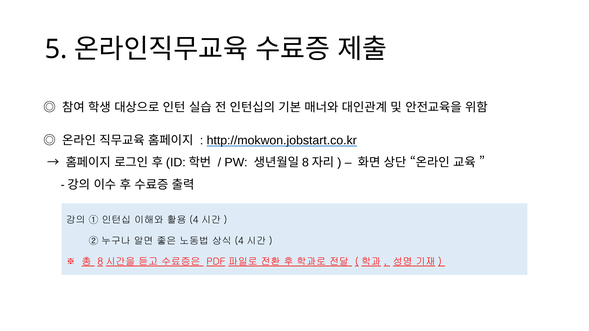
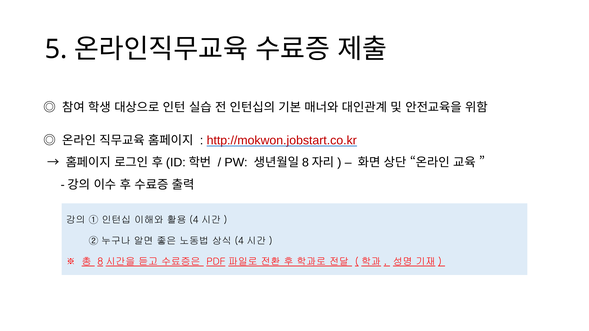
http://mokwon.jobstart.co.kr colour: black -> red
